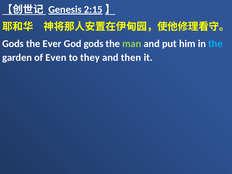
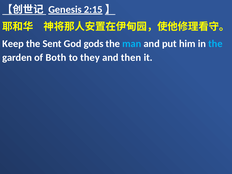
Gods at (13, 44): Gods -> Keep
Ever: Ever -> Sent
man colour: light green -> light blue
Even: Even -> Both
